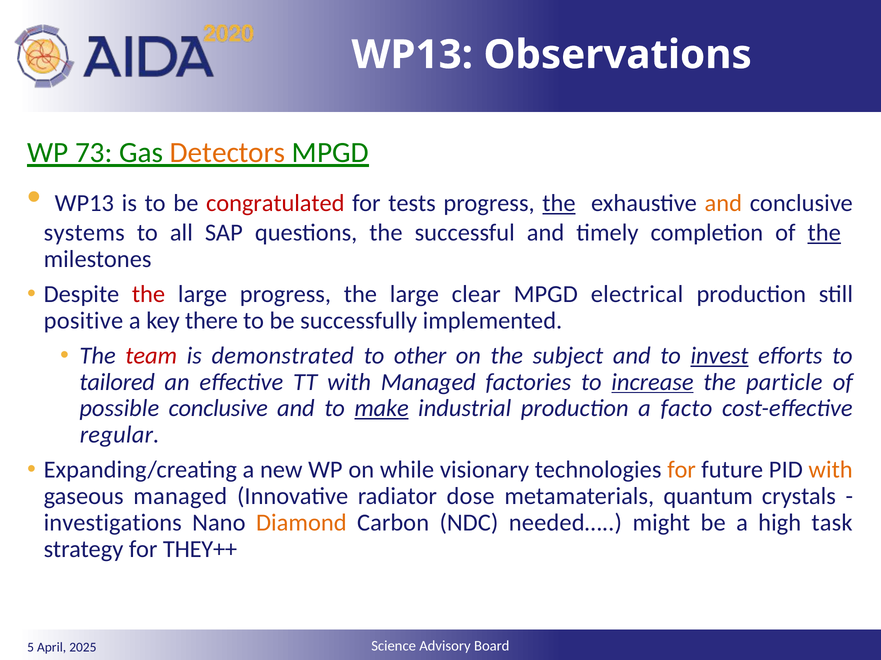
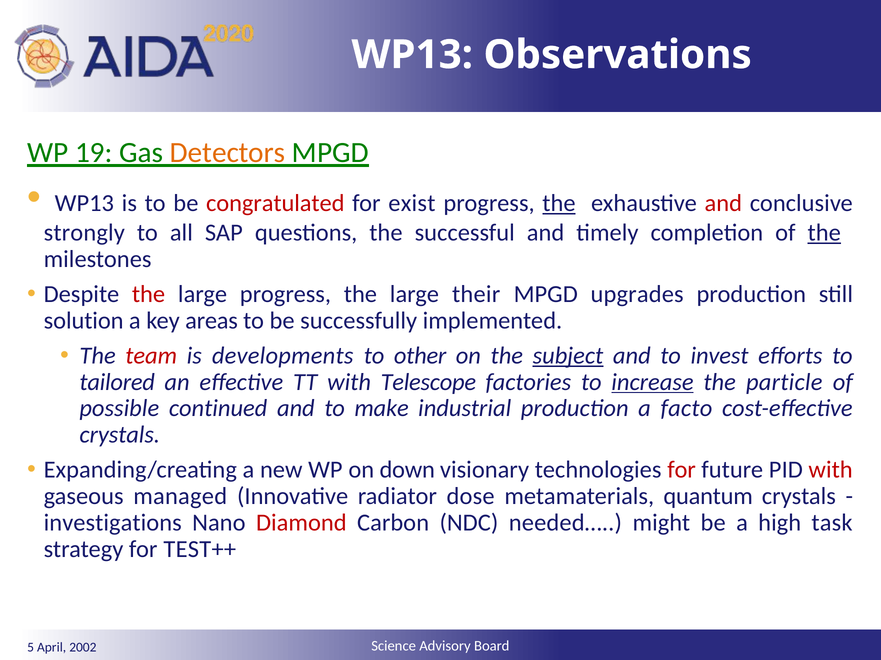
73: 73 -> 19
tests: tests -> exist
and at (723, 203) colour: orange -> red
systems: systems -> strongly
clear: clear -> their
electrical: electrical -> upgrades
positive: positive -> solution
there: there -> areas
demonstrated: demonstrated -> developments
subject underline: none -> present
invest underline: present -> none
with Managed: Managed -> Telescope
possible conclusive: conclusive -> continued
make underline: present -> none
regular at (120, 435): regular -> crystals
while: while -> down
for at (682, 470) colour: orange -> red
with at (831, 470) colour: orange -> red
Diamond colour: orange -> red
THEY++: THEY++ -> TEST++
2025: 2025 -> 2002
